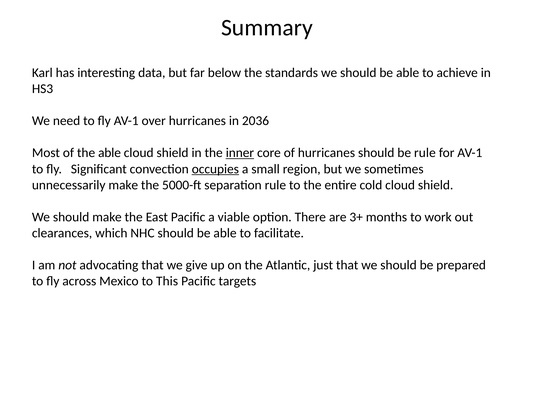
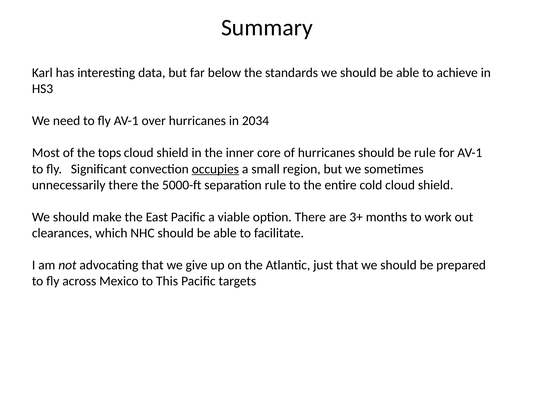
2036: 2036 -> 2034
the able: able -> tops
inner underline: present -> none
unnecessarily make: make -> there
